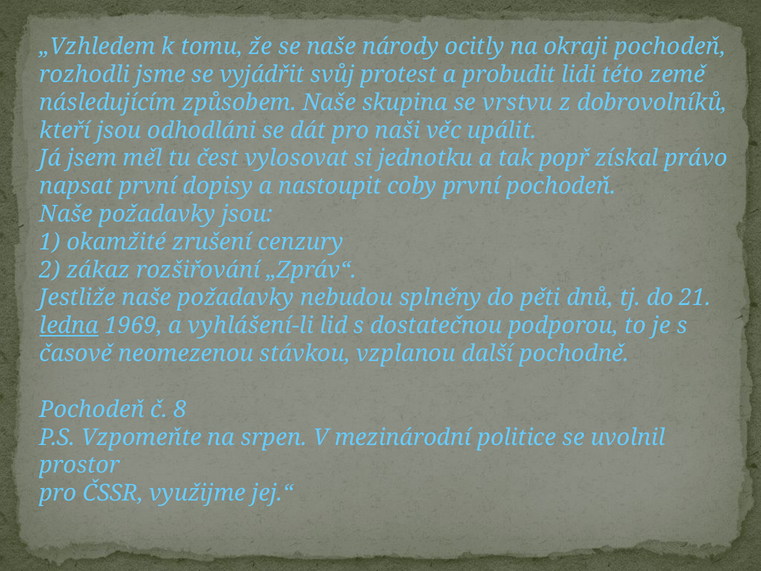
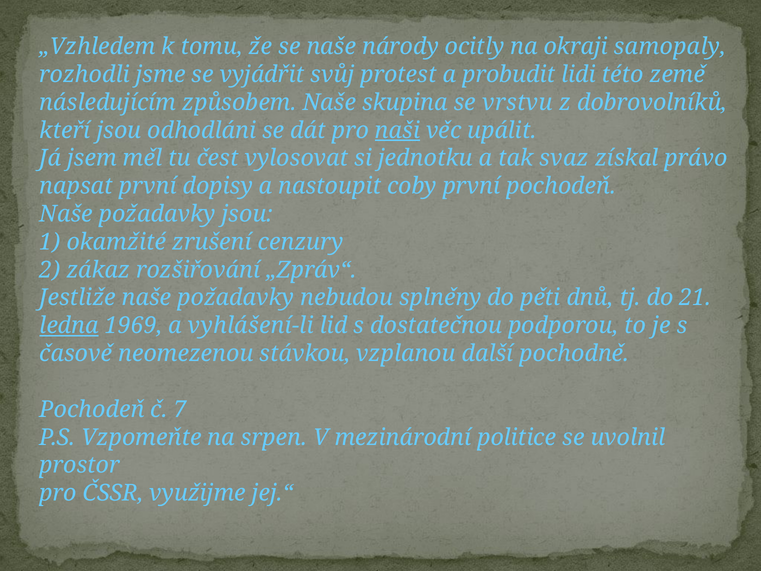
okraji pochodeň: pochodeň -> samopaly
naši underline: none -> present
popř: popř -> svaz
8: 8 -> 7
